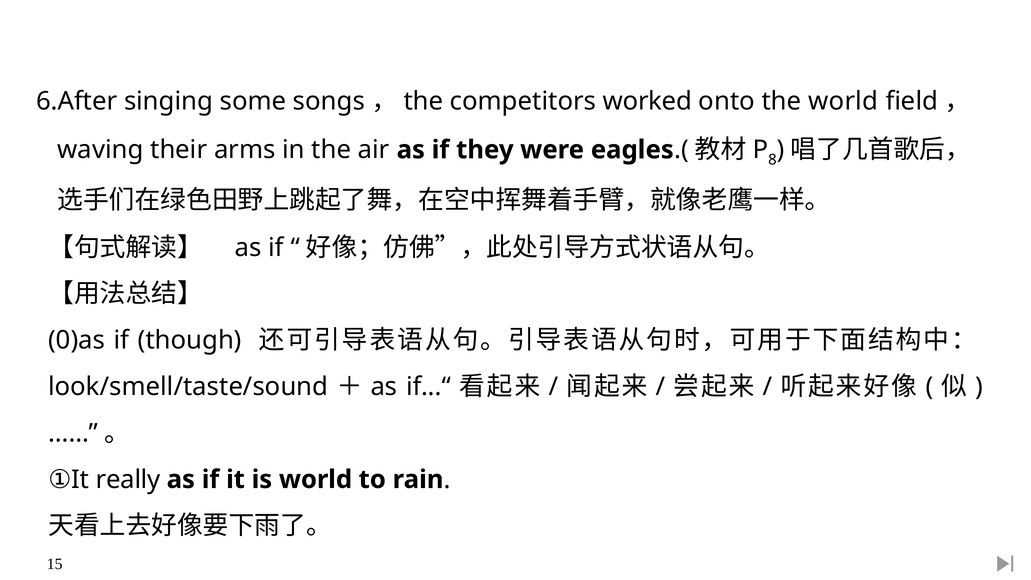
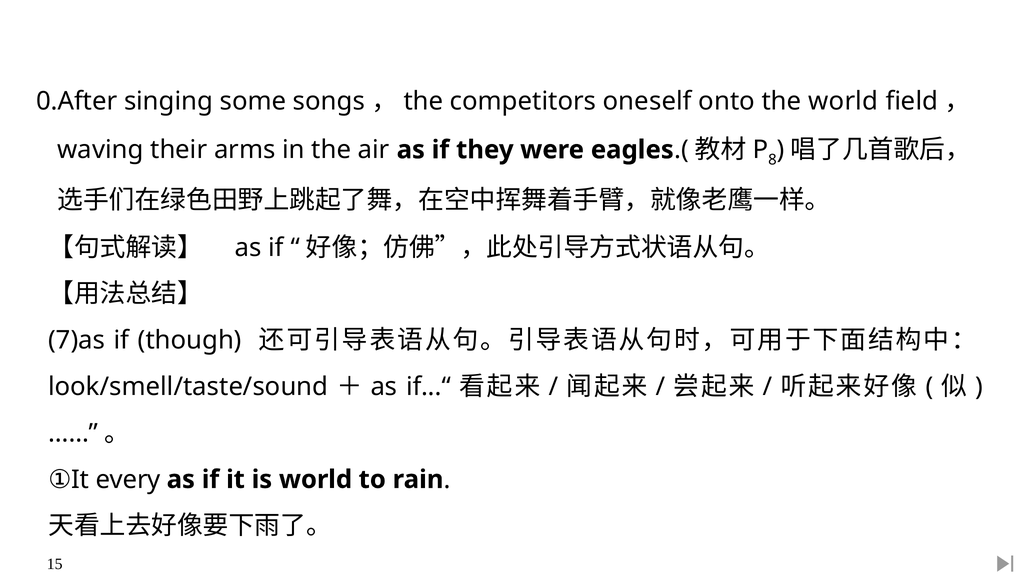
6.After: 6.After -> 0.After
worked: worked -> oneself
0)as: 0)as -> 7)as
really: really -> every
